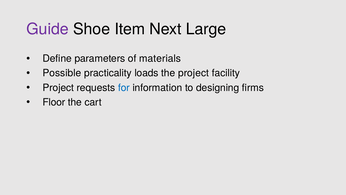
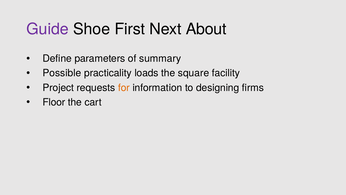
Item: Item -> First
Large: Large -> About
materials: materials -> summary
the project: project -> square
for colour: blue -> orange
